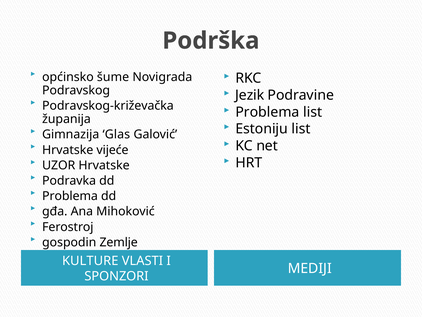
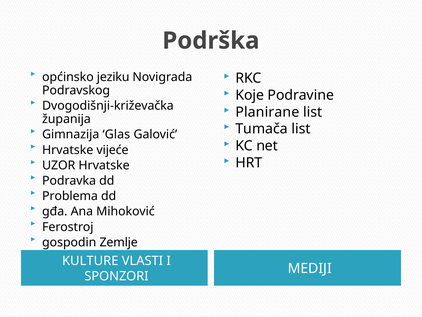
šume: šume -> jeziku
Jezik: Jezik -> Koje
Podravskog-križevačka: Podravskog-križevačka -> Dvogodišnji-križevačka
Problema at (267, 112): Problema -> Planirane
Estoniju: Estoniju -> Tumača
